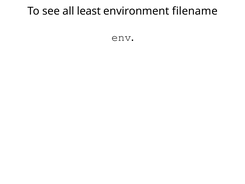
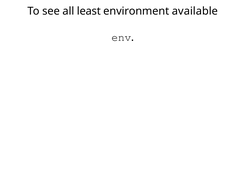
filename: filename -> available
